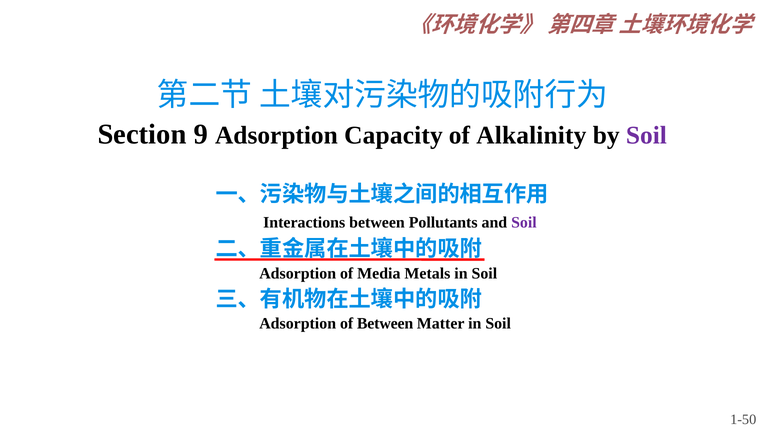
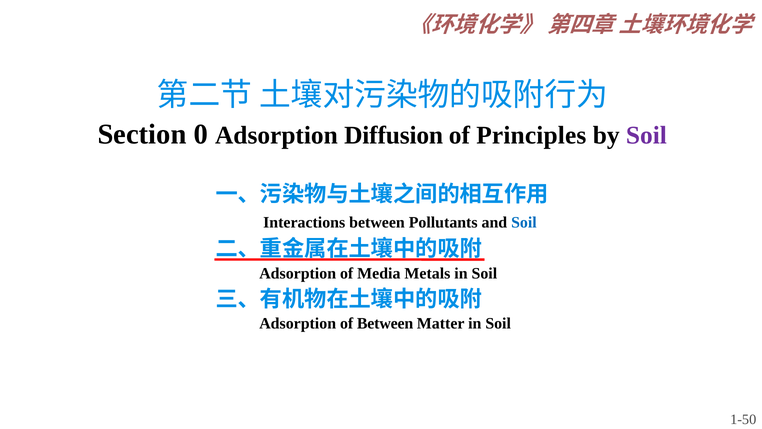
9: 9 -> 0
Capacity: Capacity -> Diffusion
Alkalinity: Alkalinity -> Principles
Soil at (524, 222) colour: purple -> blue
